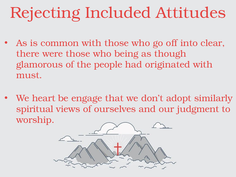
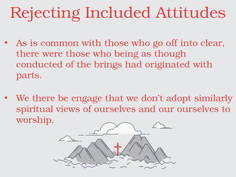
glamorous: glamorous -> conducted
people: people -> brings
must: must -> parts
We heart: heart -> there
our judgment: judgment -> ourselves
